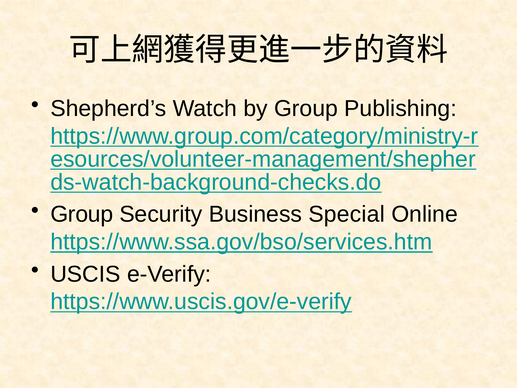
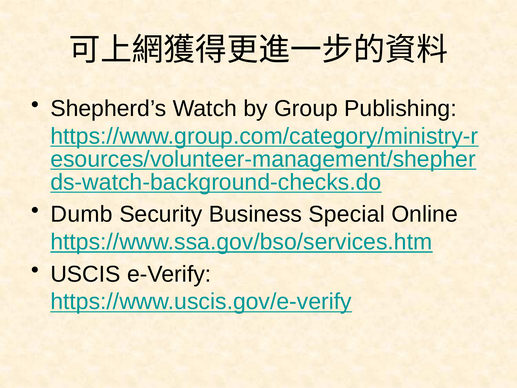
Group at (82, 214): Group -> Dumb
